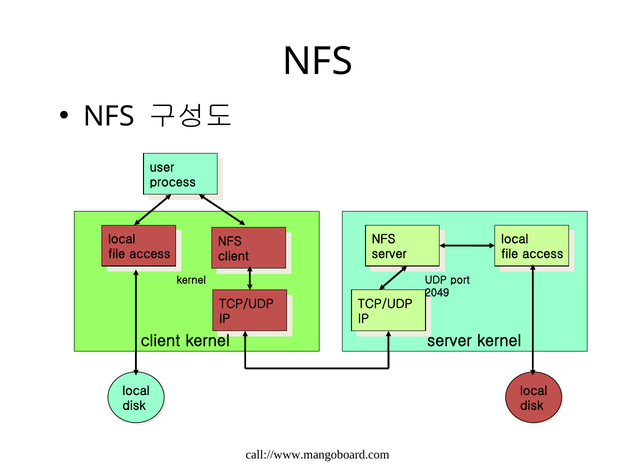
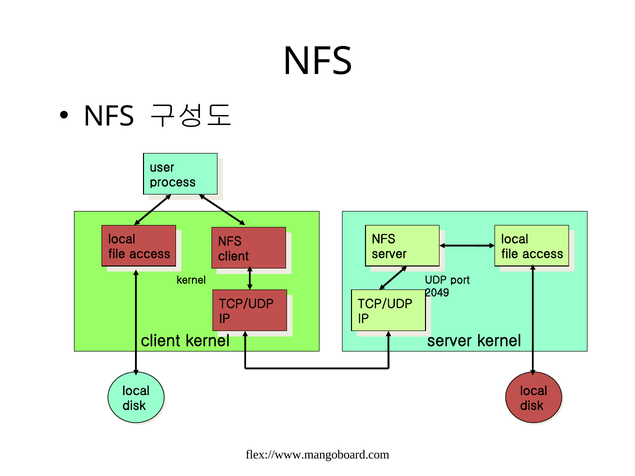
call://www.mangoboard.com: call://www.mangoboard.com -> flex://www.mangoboard.com
